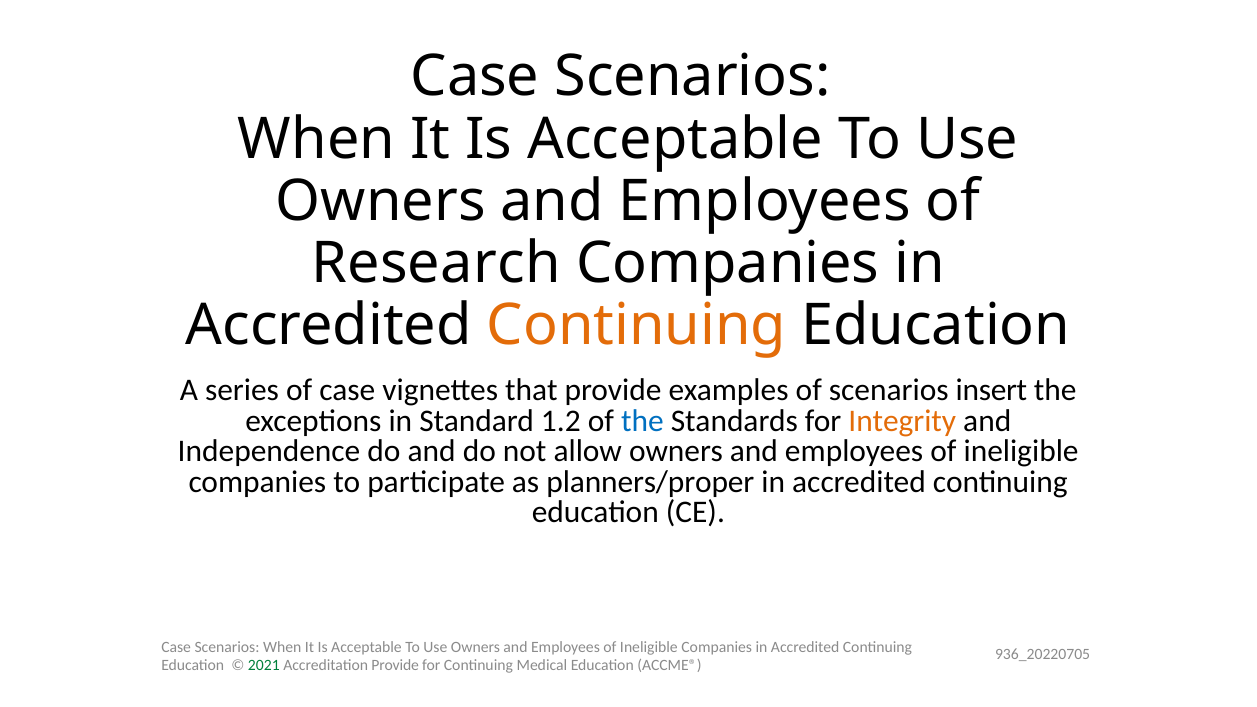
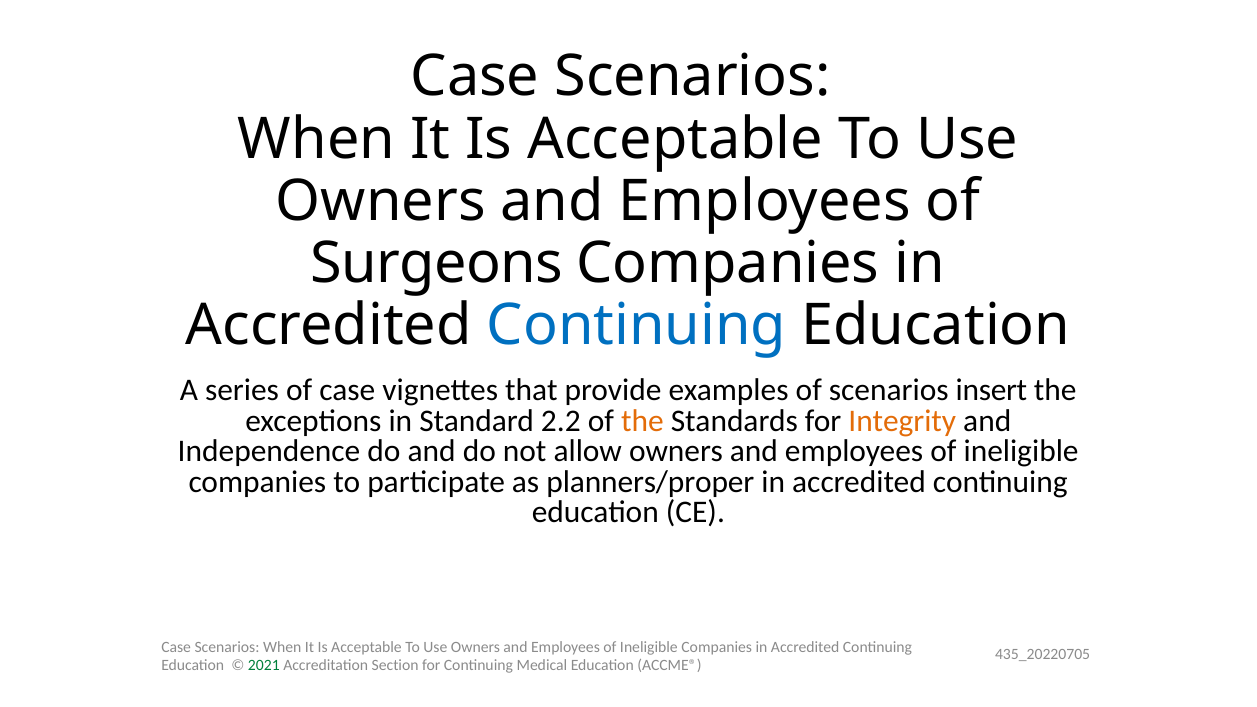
Research: Research -> Surgeons
Continuing at (637, 326) colour: orange -> blue
1.2: 1.2 -> 2.2
the at (642, 421) colour: blue -> orange
936_20220705: 936_20220705 -> 435_20220705
Accreditation Provide: Provide -> Section
